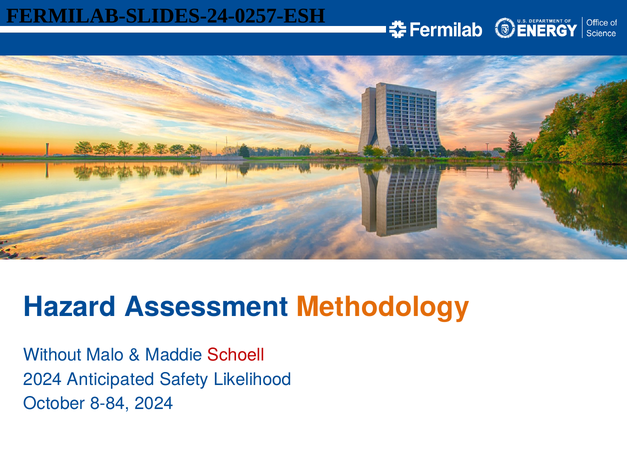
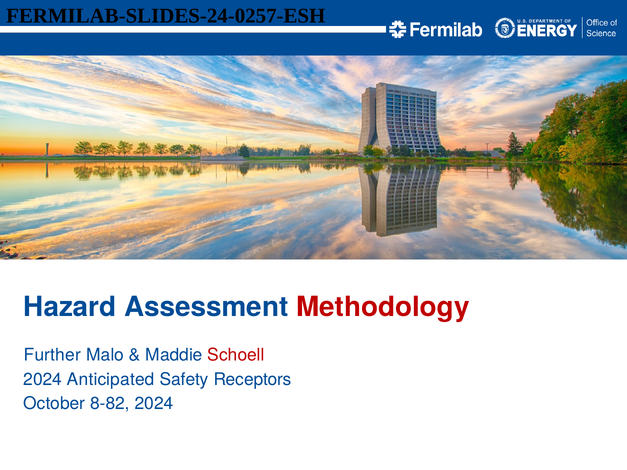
Methodology colour: orange -> red
Without: Without -> Further
Likelihood: Likelihood -> Receptors
8-84: 8-84 -> 8-82
